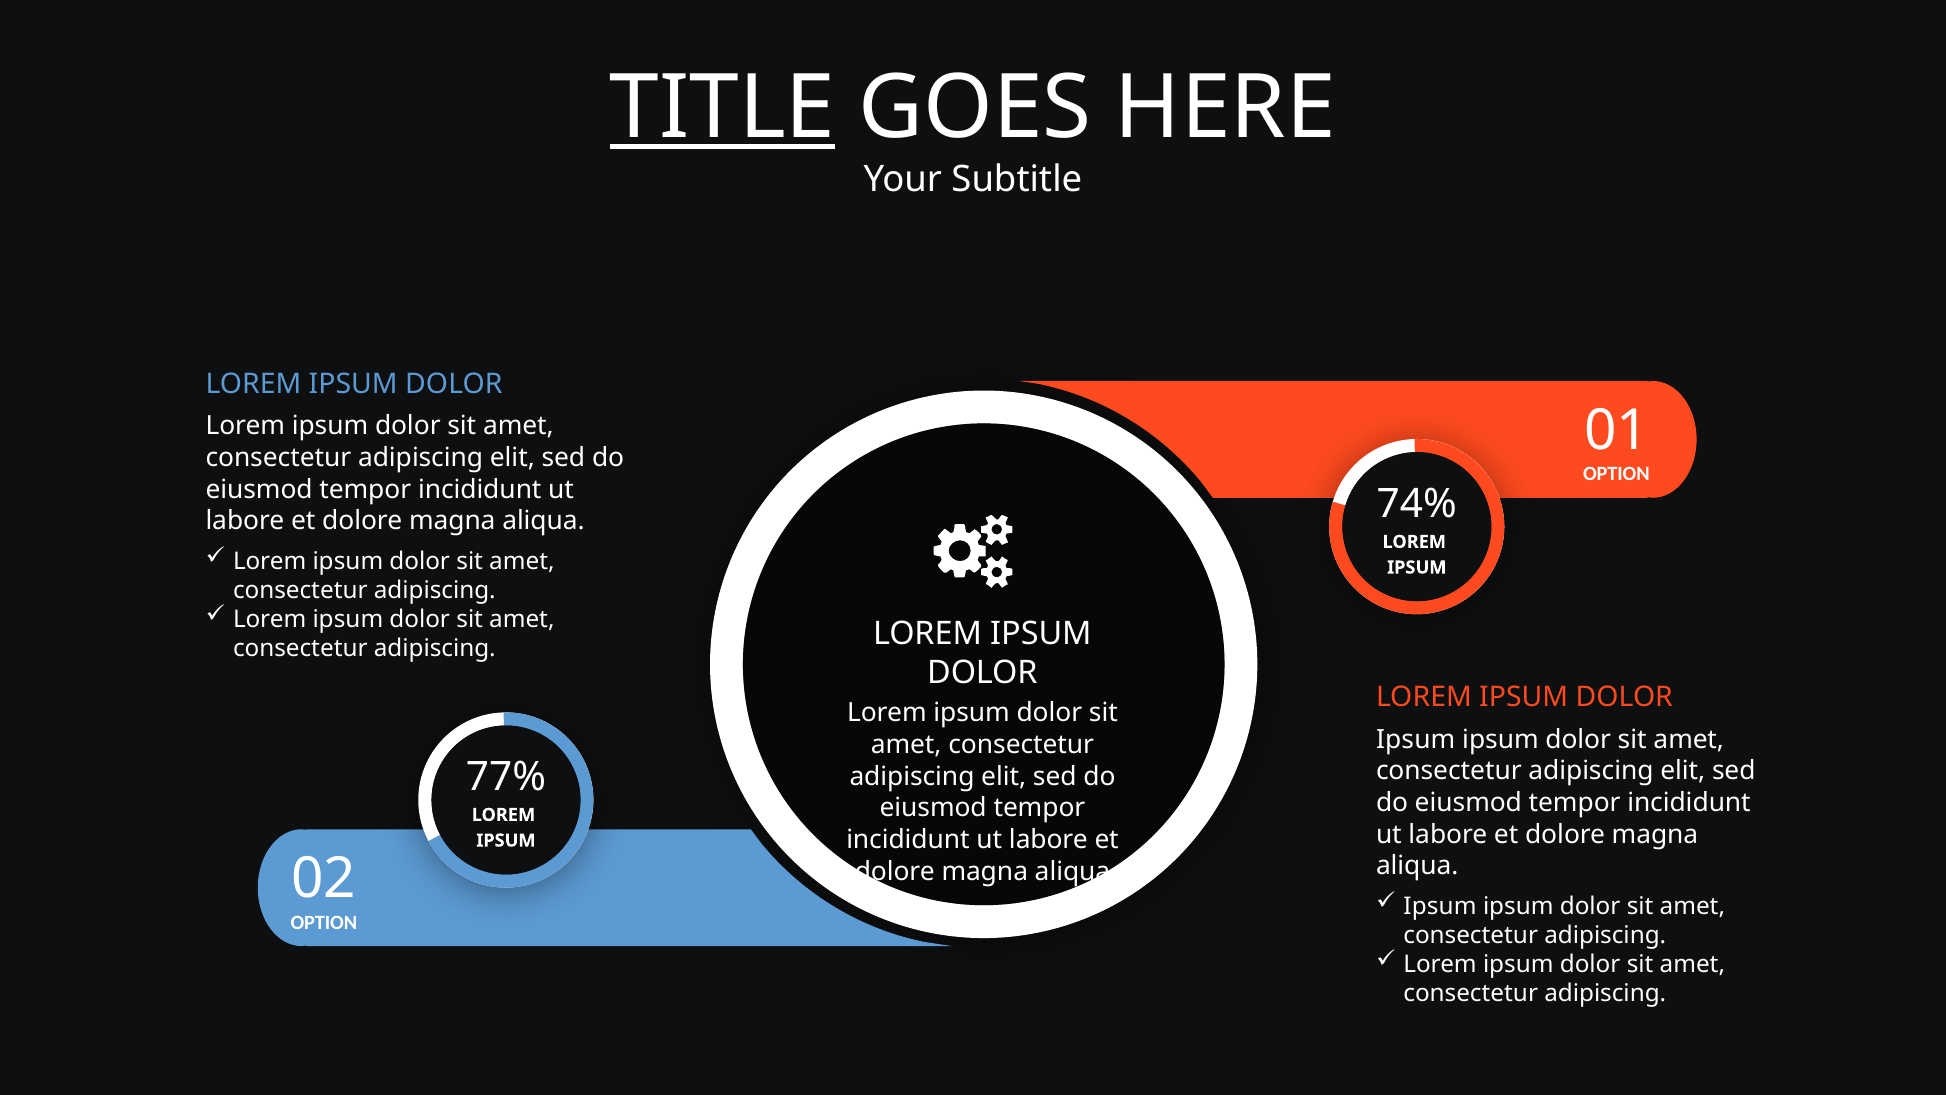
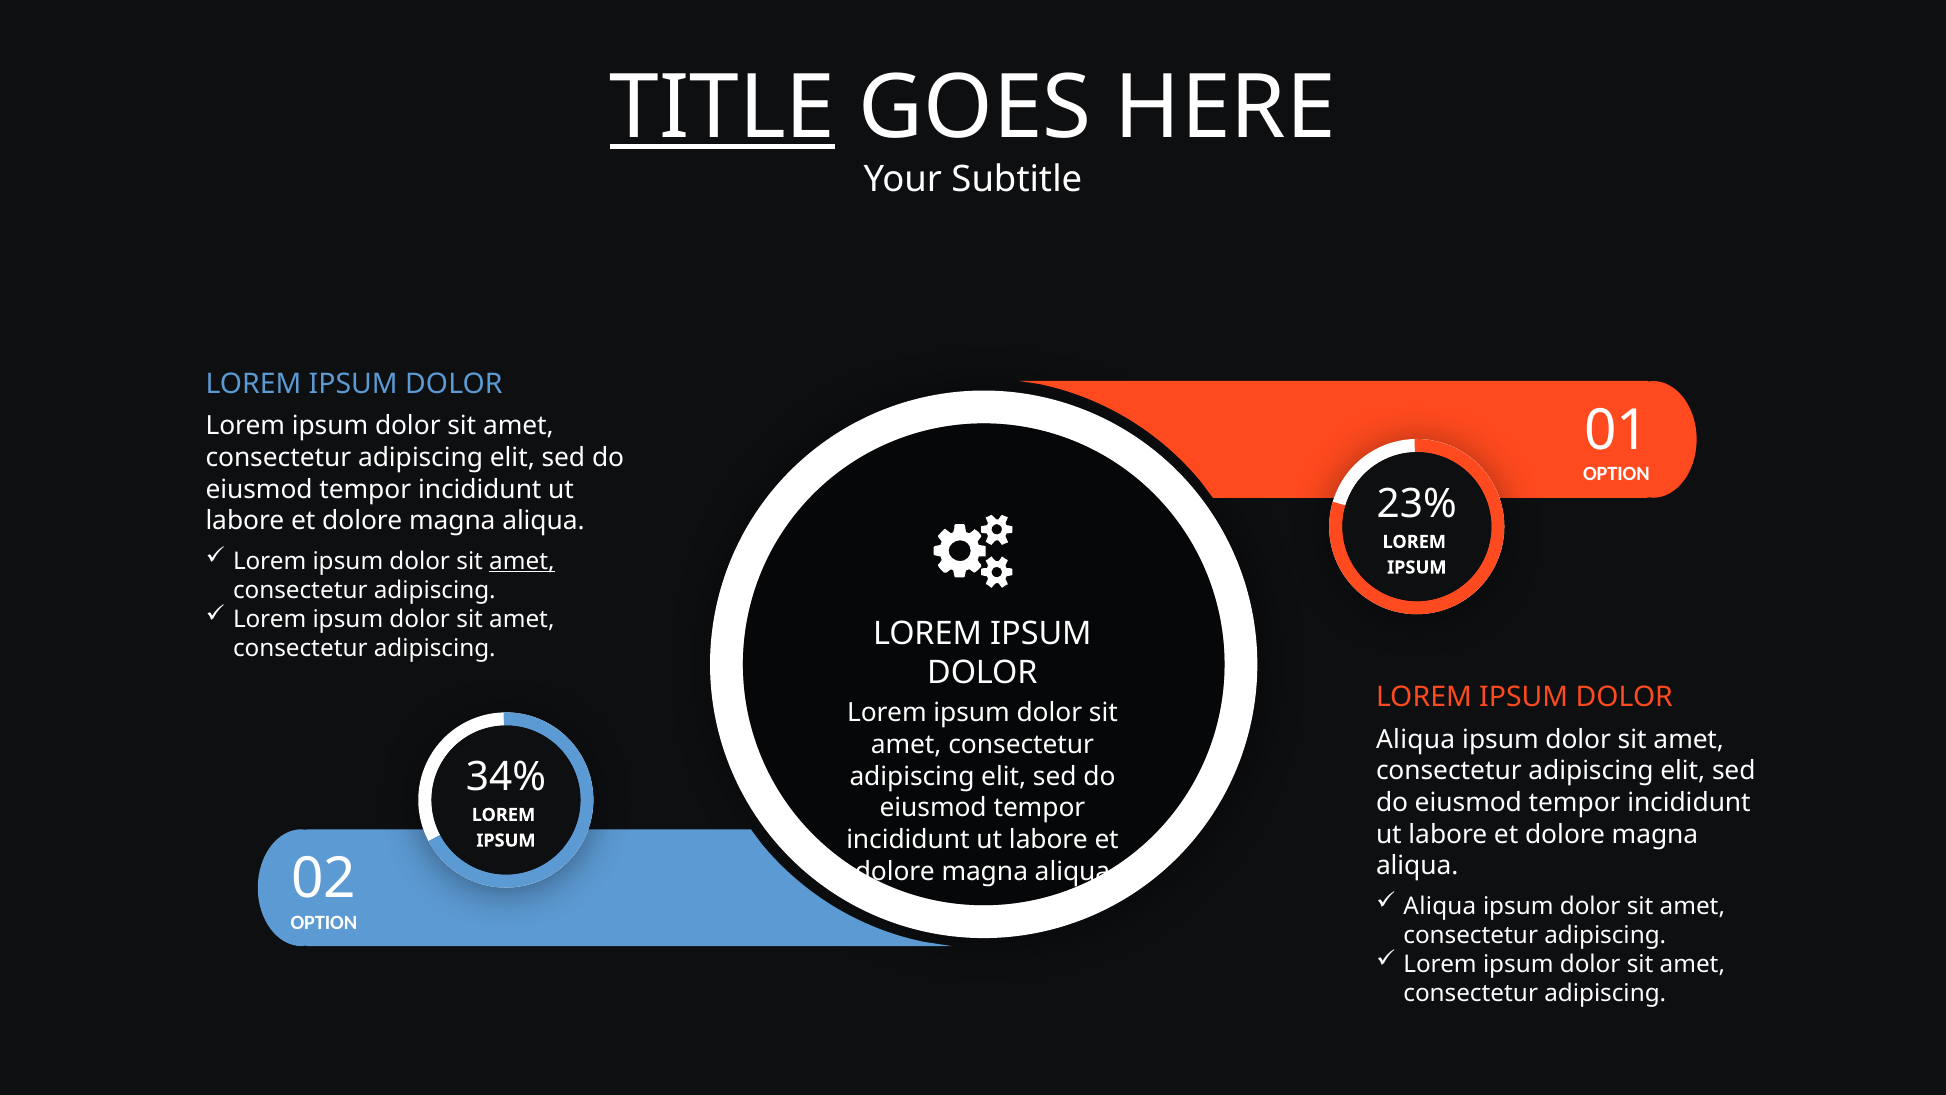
74%: 74% -> 23%
amet at (522, 561) underline: none -> present
Ipsum at (1416, 739): Ipsum -> Aliqua
77%: 77% -> 34%
Ipsum at (1440, 906): Ipsum -> Aliqua
